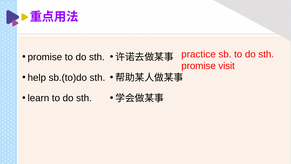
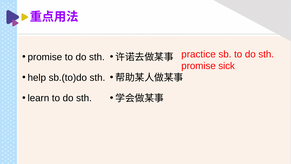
visit: visit -> sick
